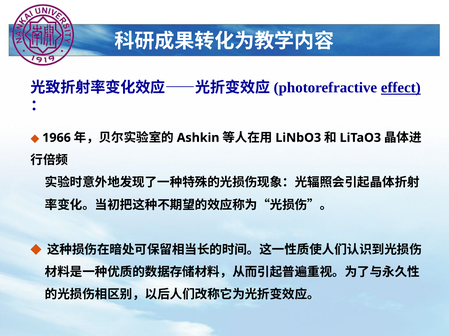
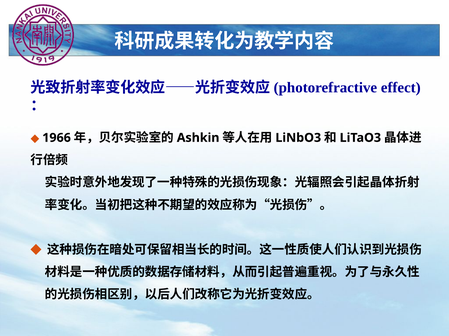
effect underline: present -> none
